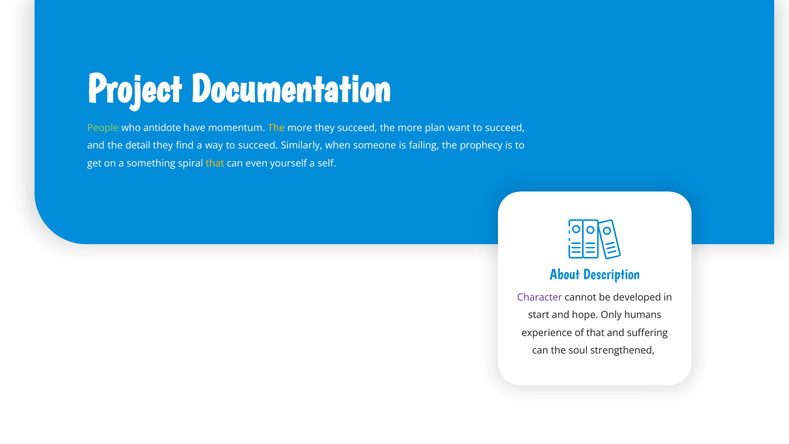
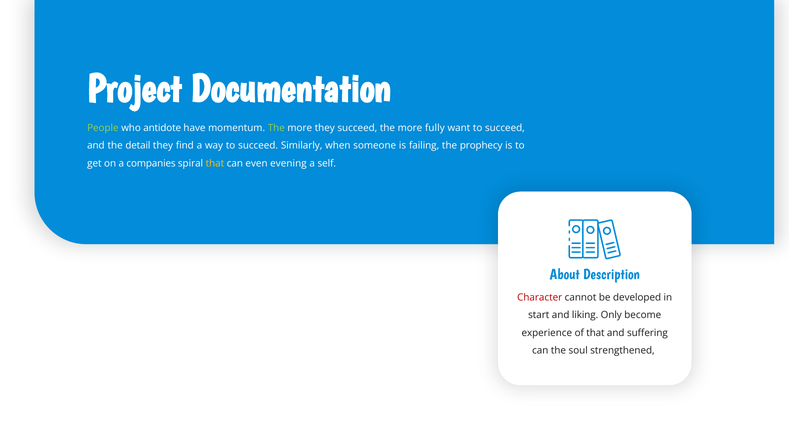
The at (276, 128) colour: yellow -> light green
plan: plan -> fully
something: something -> companies
yourself: yourself -> evening
Character colour: purple -> red
hope: hope -> liking
humans: humans -> become
